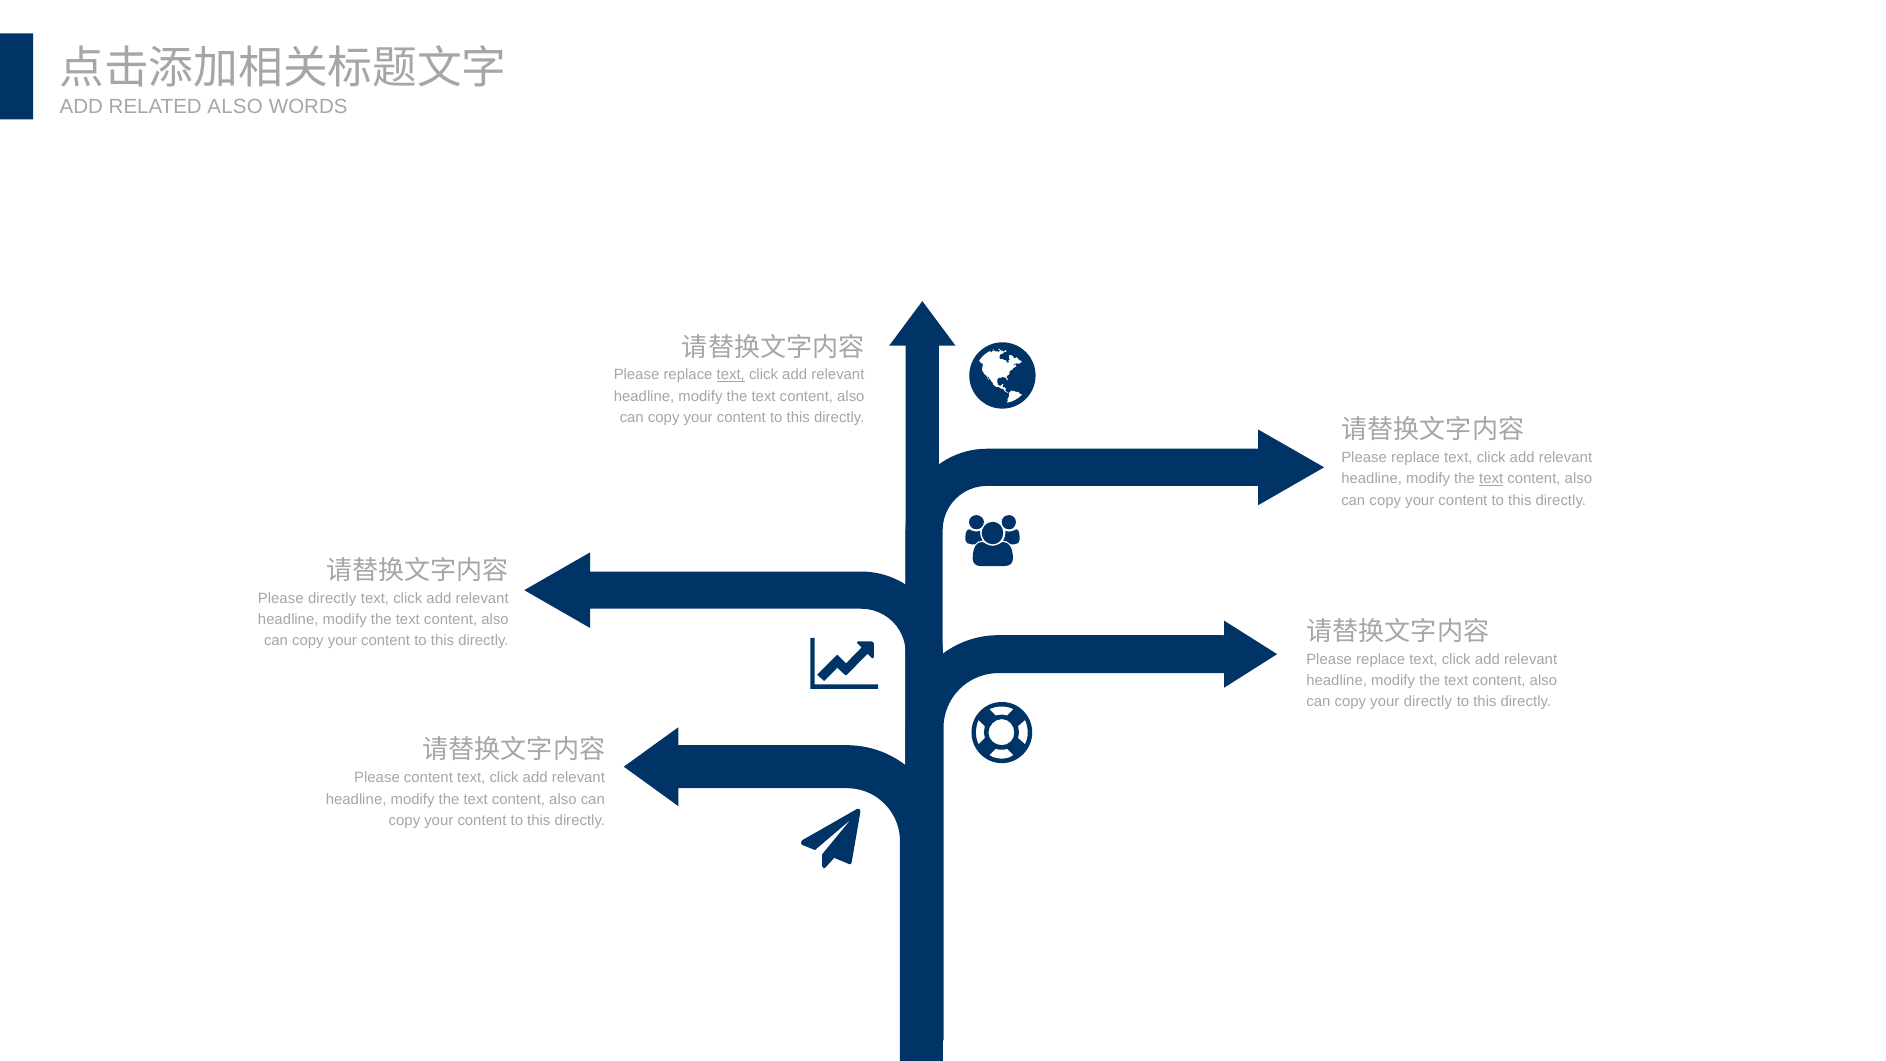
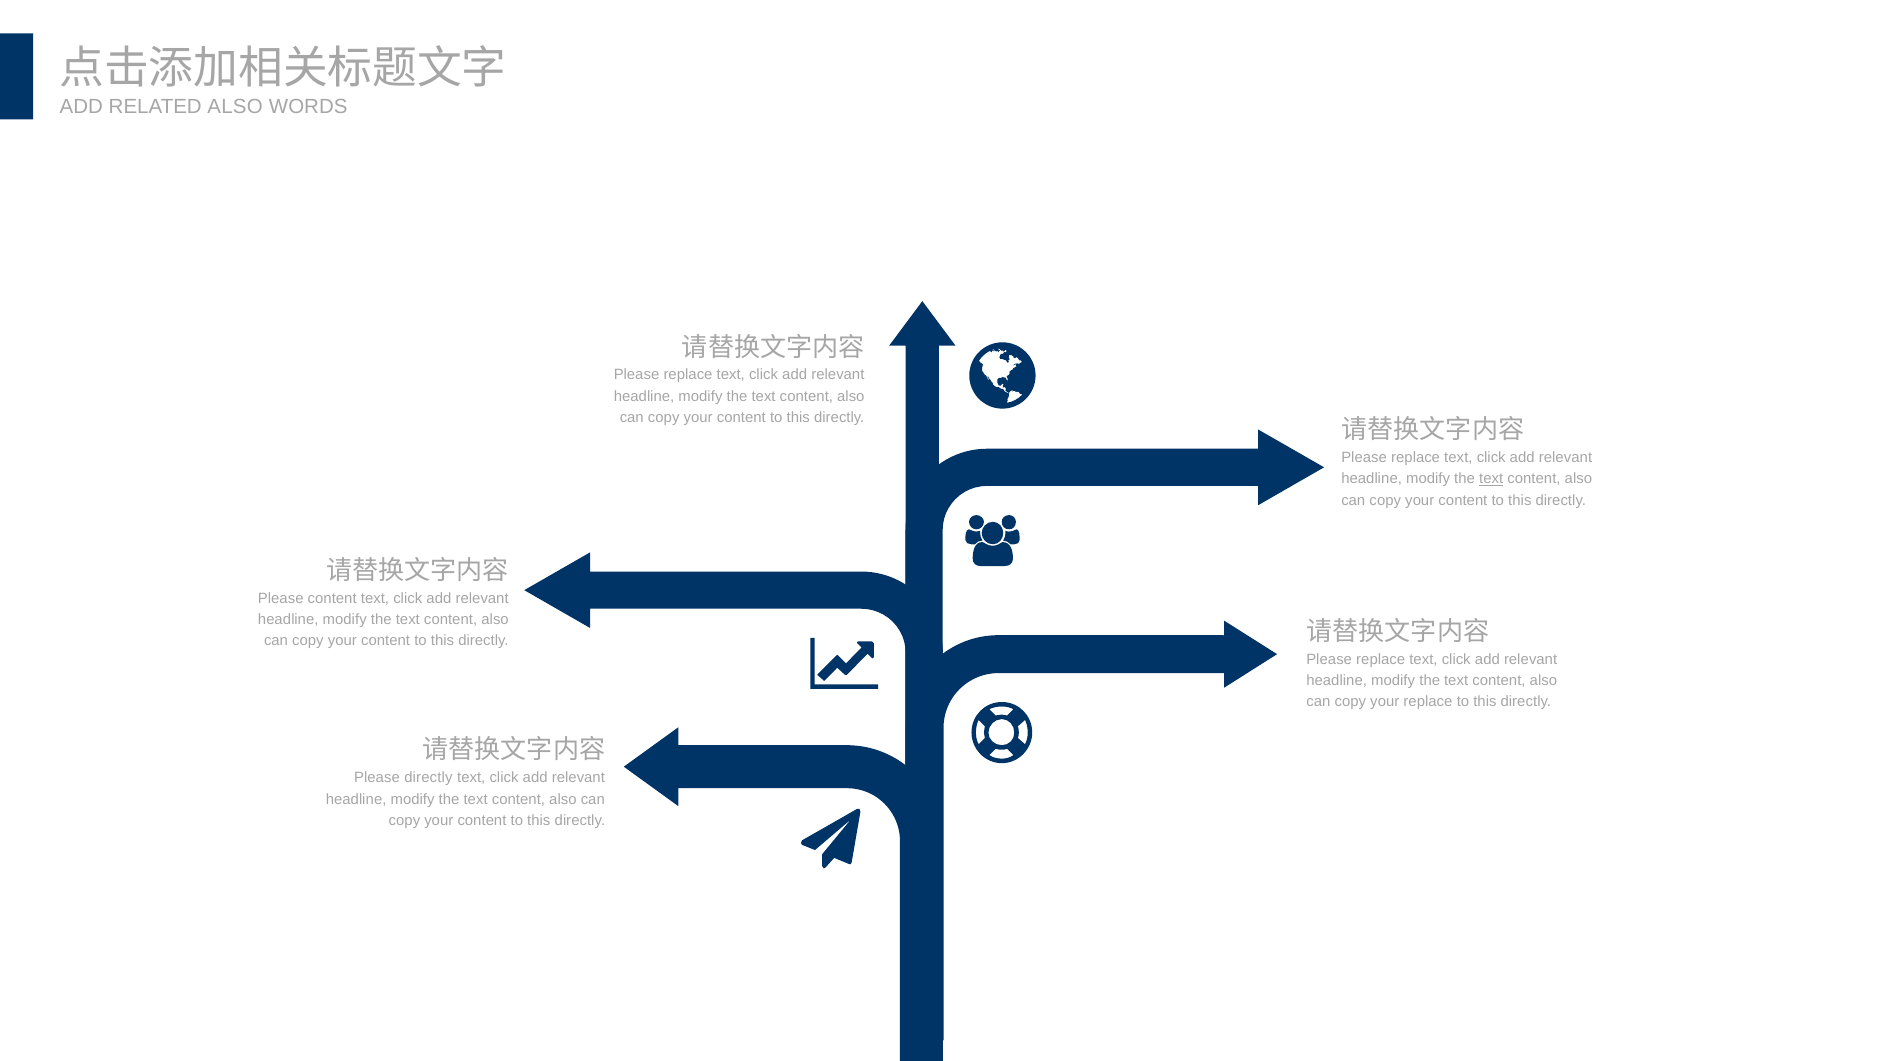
text at (731, 375) underline: present -> none
Please directly: directly -> content
your directly: directly -> replace
Please content: content -> directly
